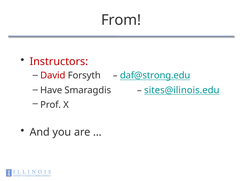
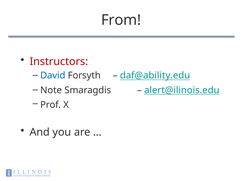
David colour: red -> blue
daf@strong.edu: daf@strong.edu -> daf@ability.edu
Have: Have -> Note
sites@ilinois.edu: sites@ilinois.edu -> alert@ilinois.edu
